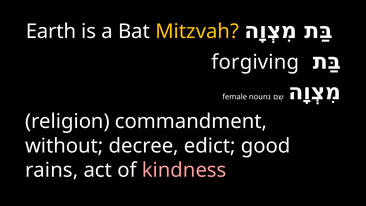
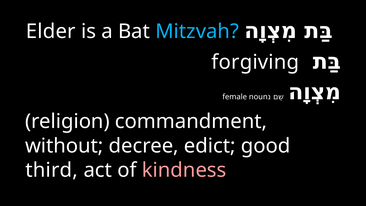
Earth: Earth -> Elder
Mitzvah colour: yellow -> light blue
rains: rains -> third
